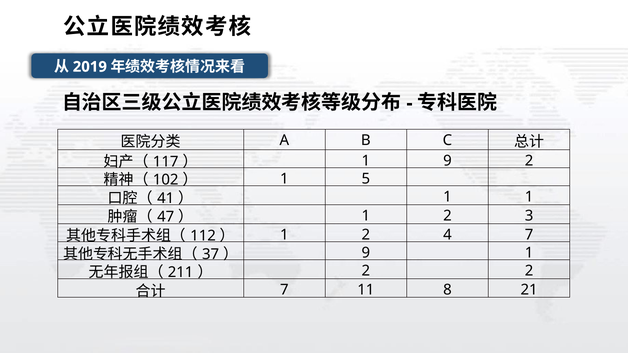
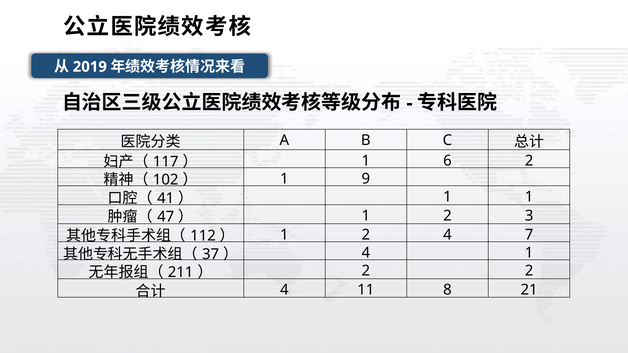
1 9: 9 -> 6
5: 5 -> 9
9 at (366, 253): 9 -> 4
7 at (284, 290): 7 -> 4
